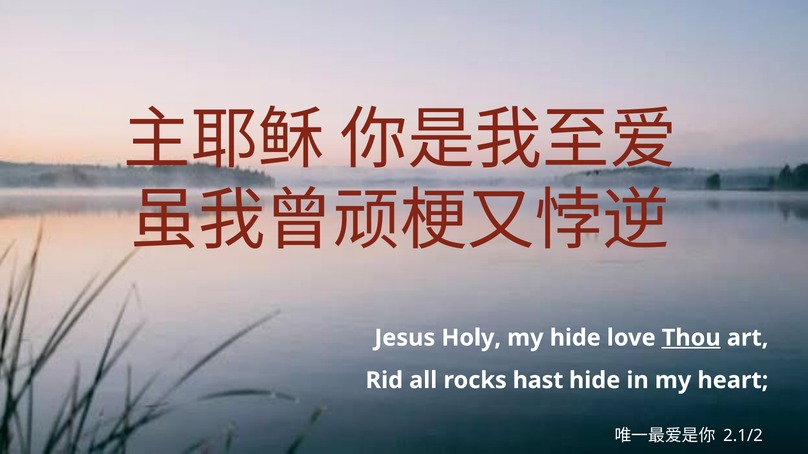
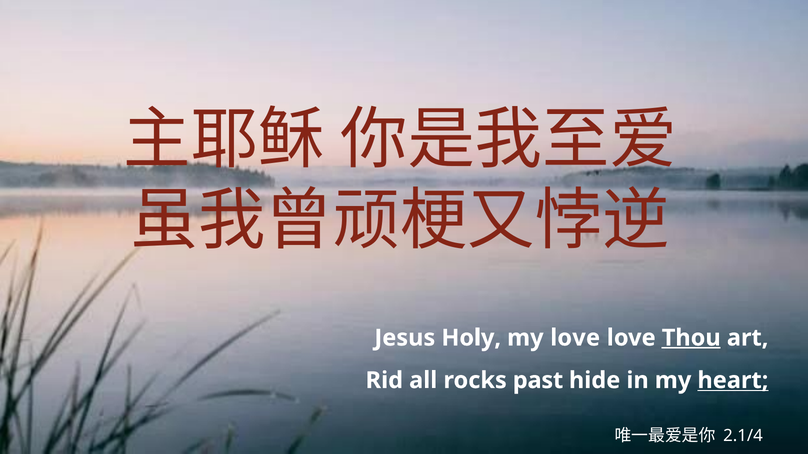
my hide: hide -> love
hast: hast -> past
heart underline: none -> present
2.1/2: 2.1/2 -> 2.1/4
